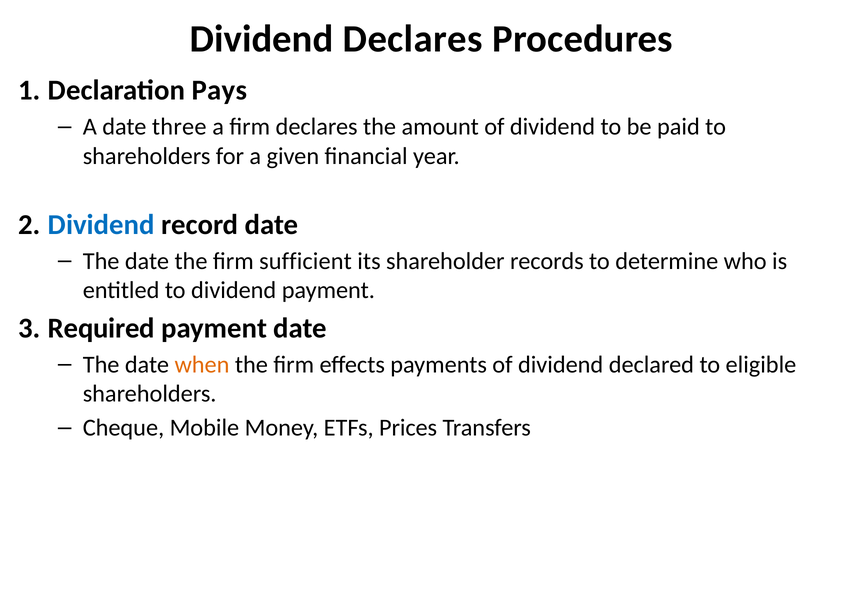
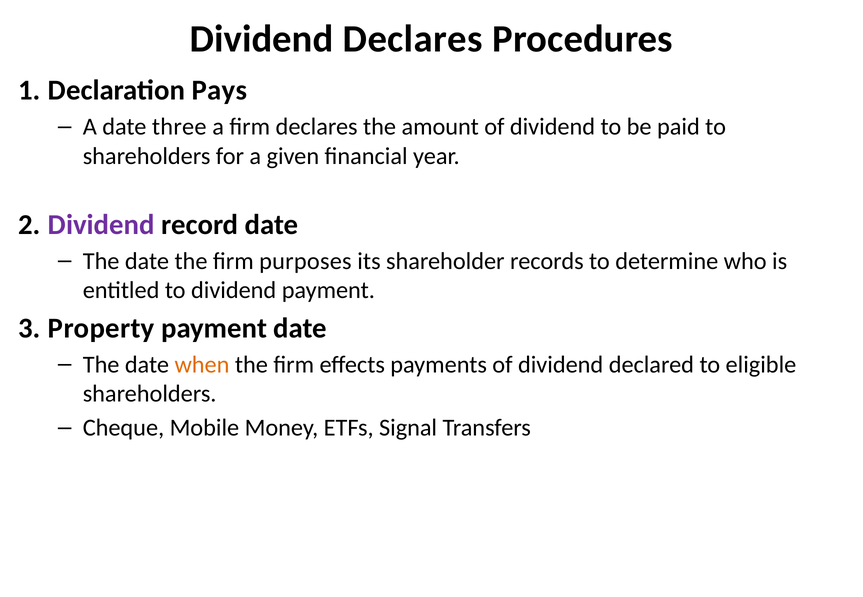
Dividend at (101, 225) colour: blue -> purple
sufficient: sufficient -> purposes
Required: Required -> Property
Prices: Prices -> Signal
